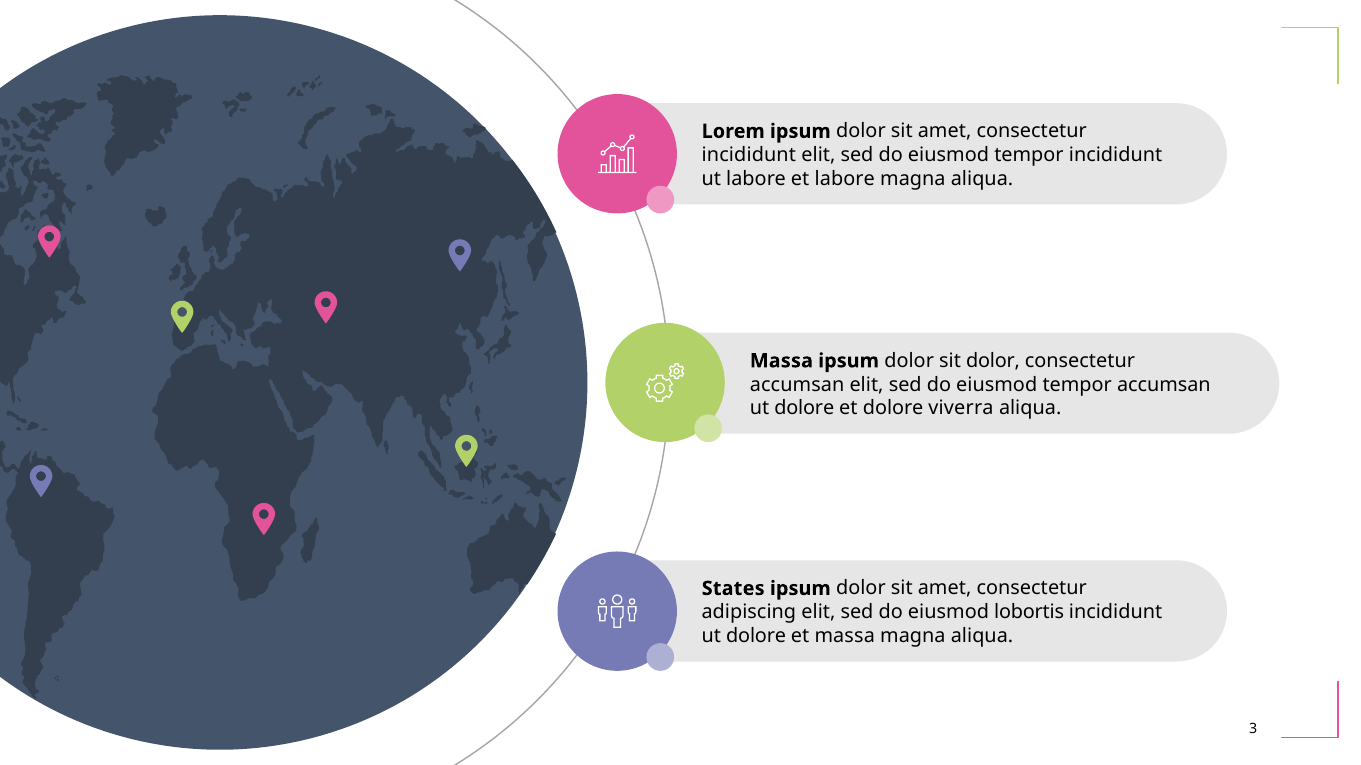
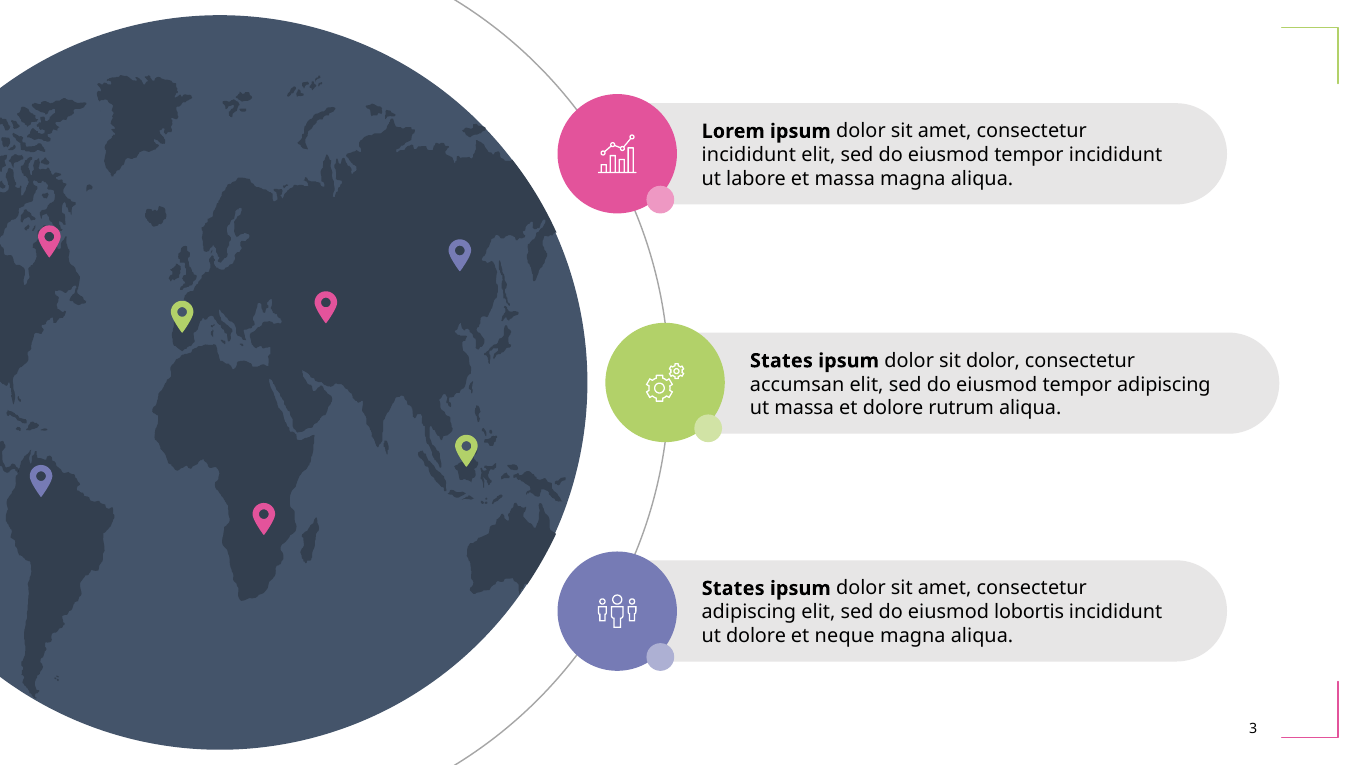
et labore: labore -> massa
Massa at (781, 361): Massa -> States
tempor accumsan: accumsan -> adipiscing
dolore at (804, 409): dolore -> massa
viverra: viverra -> rutrum
et massa: massa -> neque
